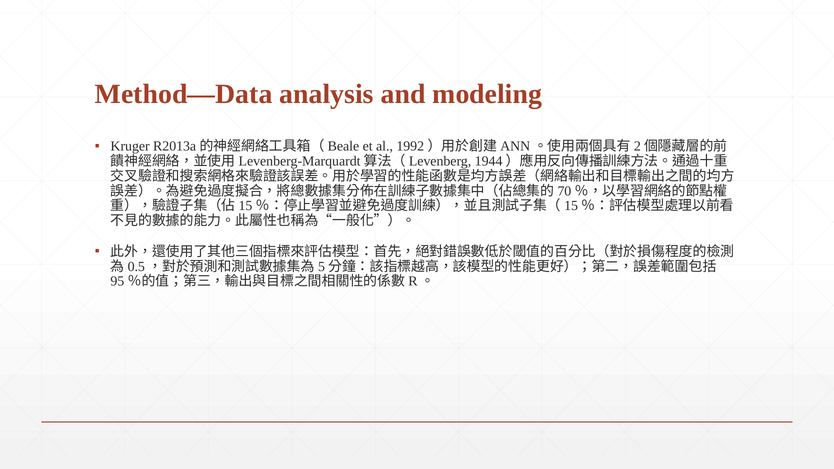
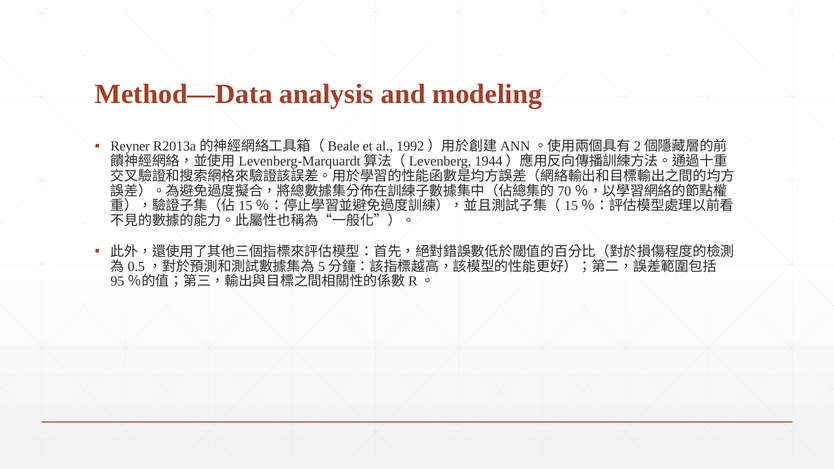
Kruger: Kruger -> Reyner
